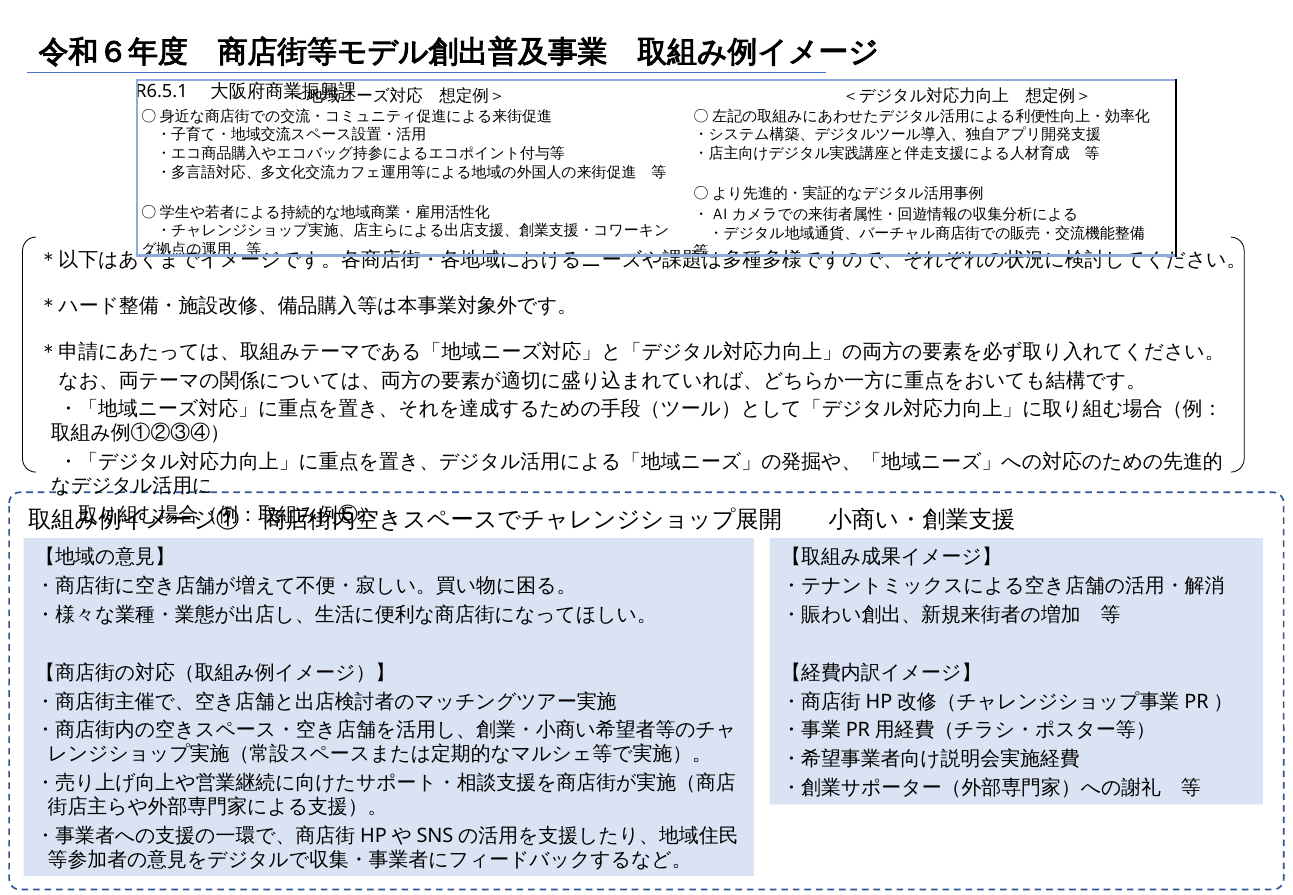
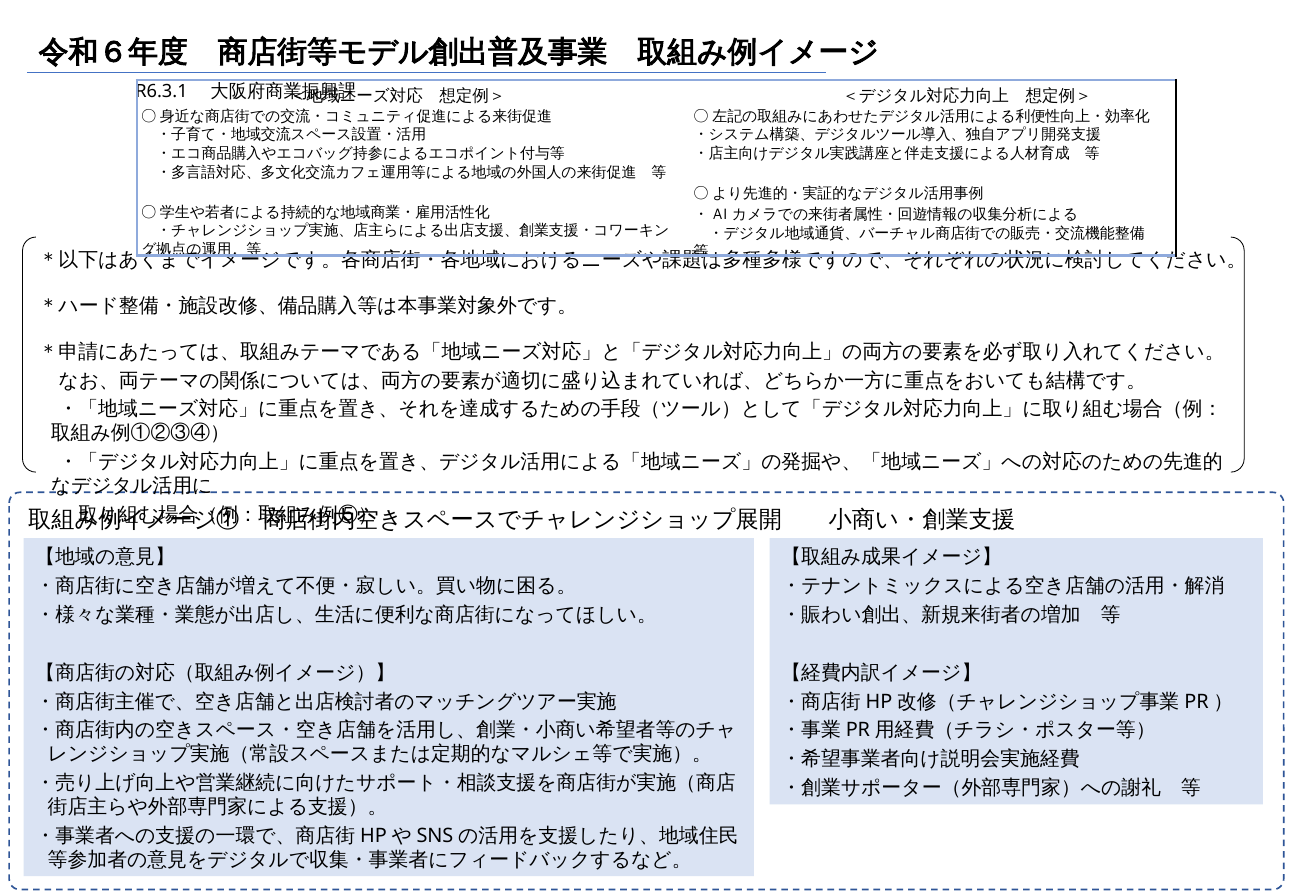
R6.5.1: R6.5.1 -> R6.3.1
